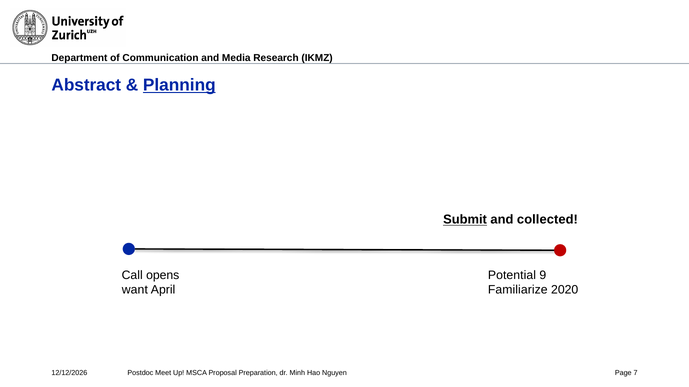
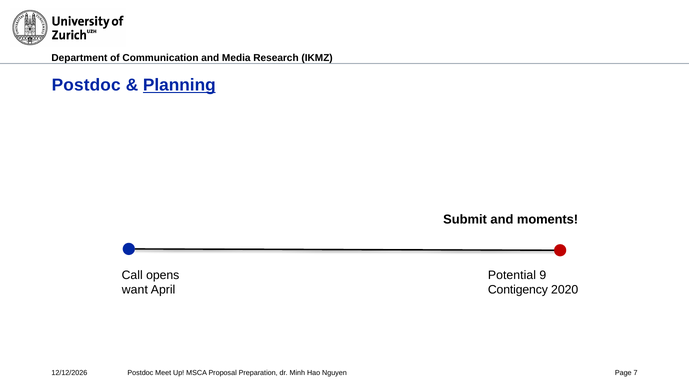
Abstract at (86, 85): Abstract -> Postdoc
Submit underline: present -> none
collected: collected -> moments
Familiarize: Familiarize -> Contigency
